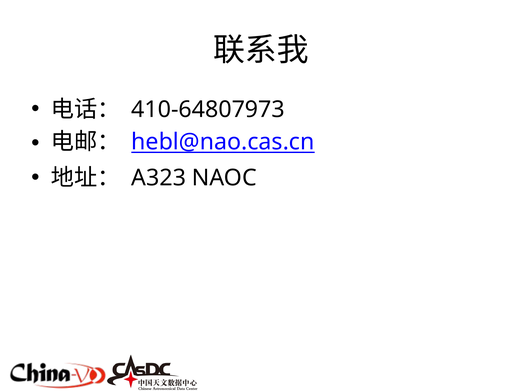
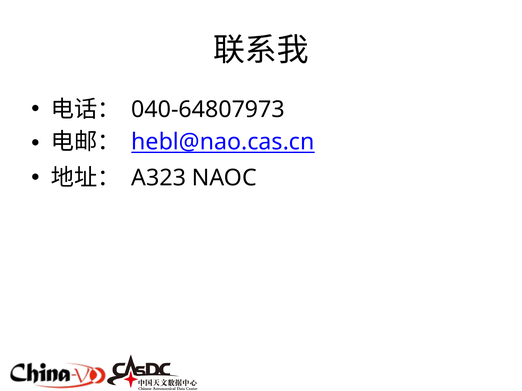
410-64807973: 410-64807973 -> 040-64807973
